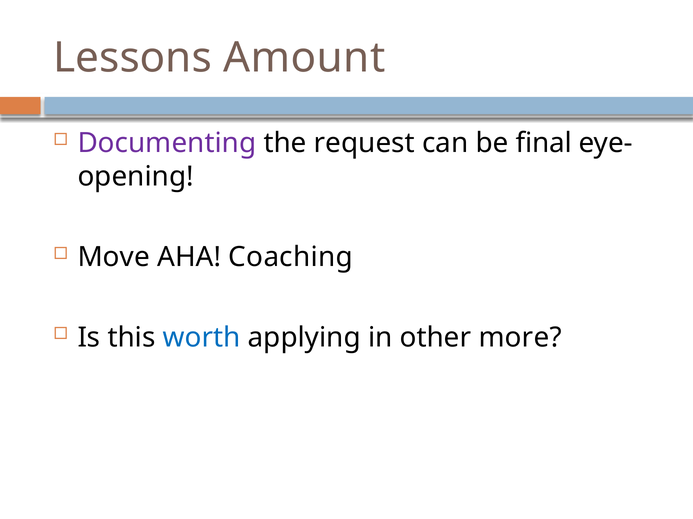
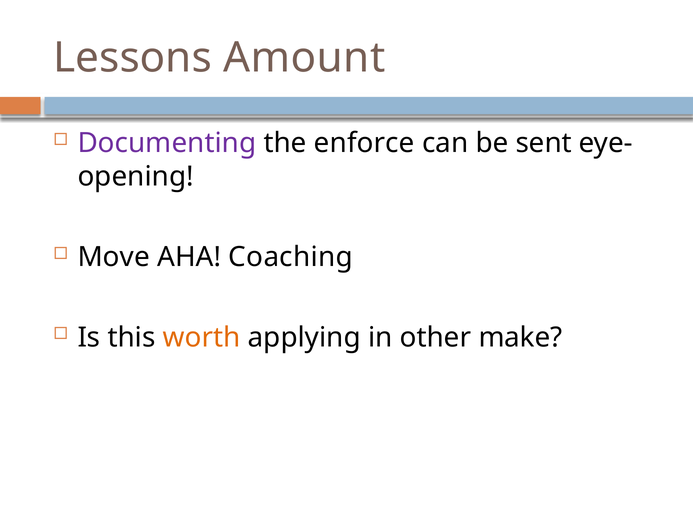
request: request -> enforce
final: final -> sent
worth colour: blue -> orange
more: more -> make
